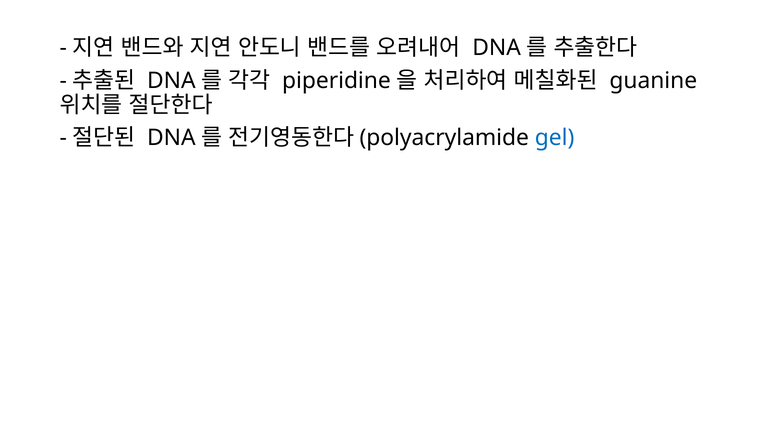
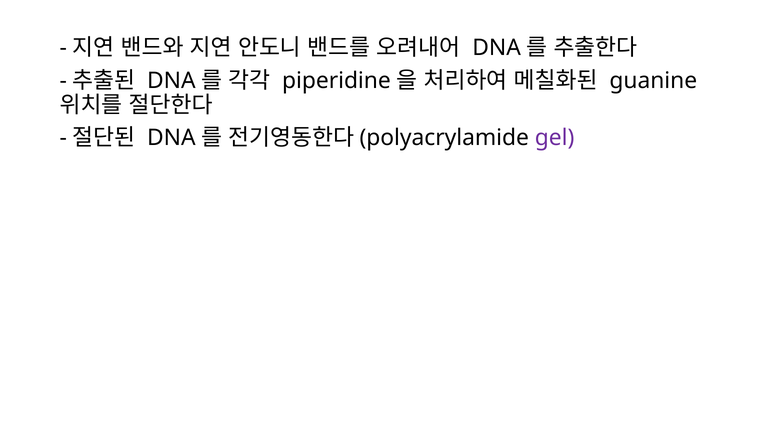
gel colour: blue -> purple
